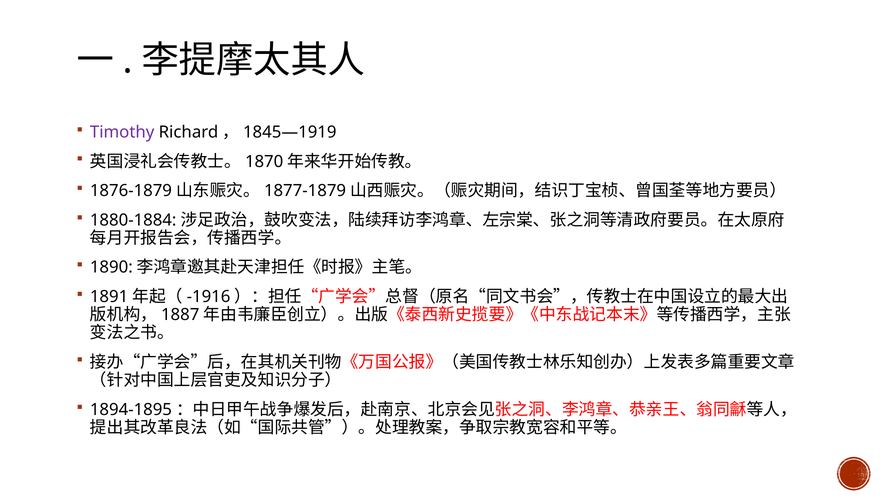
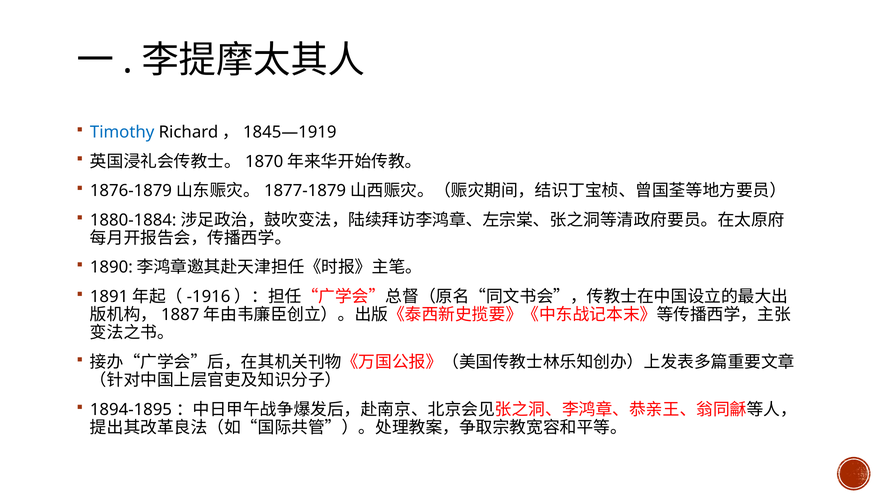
Timothy colour: purple -> blue
